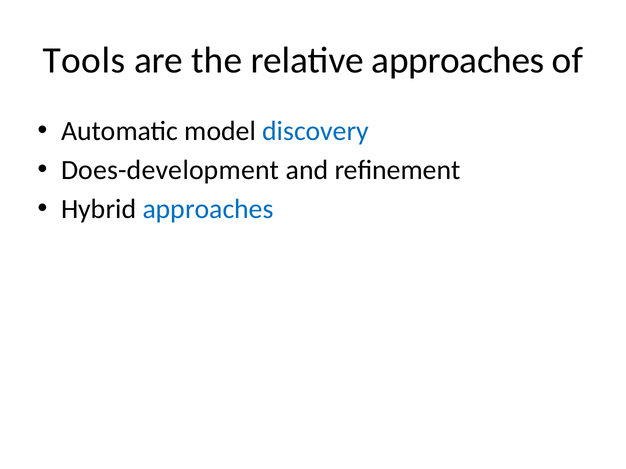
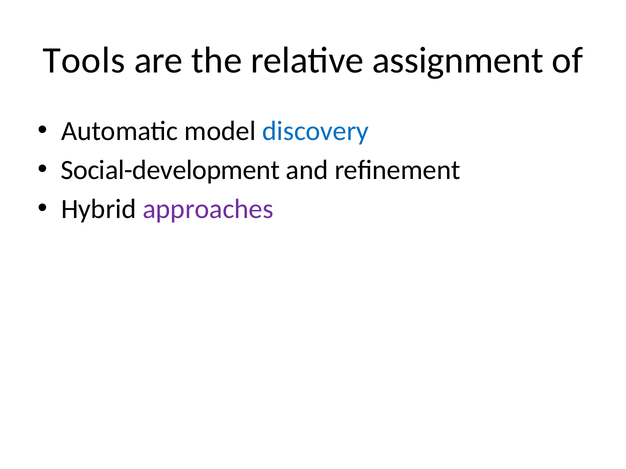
relative approaches: approaches -> assignment
Does-development: Does-development -> Social-development
approaches at (208, 209) colour: blue -> purple
